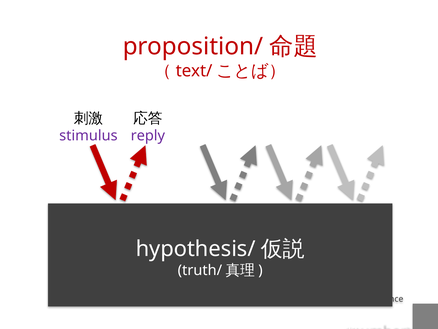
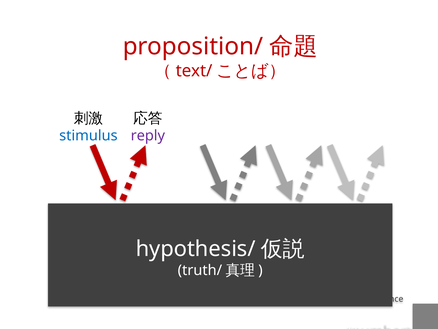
stimulus colour: purple -> blue
